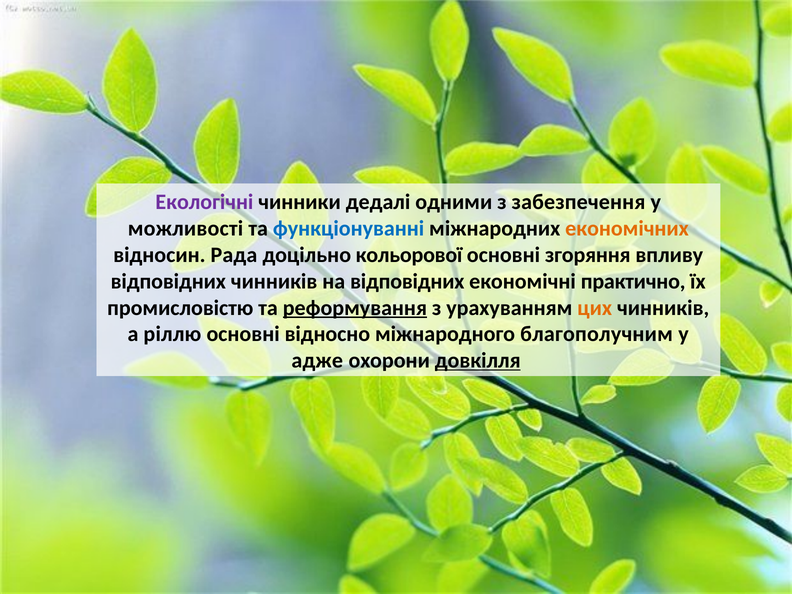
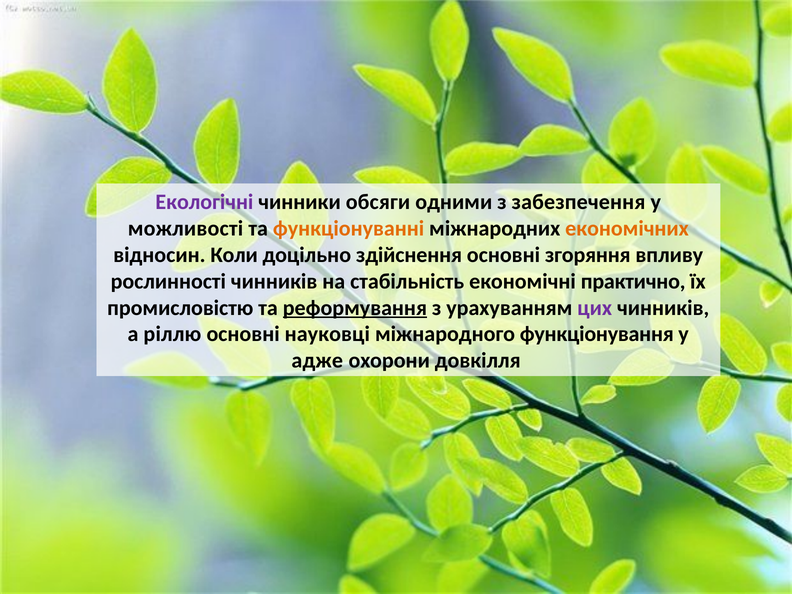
дедалі: дедалі -> обсяги
функціонуванні colour: blue -> orange
Рада: Рада -> Коли
кольорової: кольорової -> здійснення
відповідних at (168, 281): відповідних -> рослинності
на відповідних: відповідних -> стабільність
цих colour: orange -> purple
відносно: відносно -> науковці
благополучним: благополучним -> функціонування
довкілля underline: present -> none
